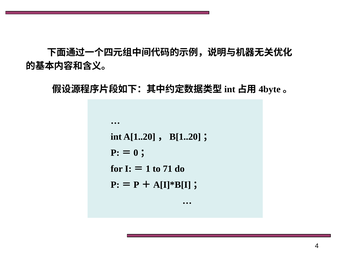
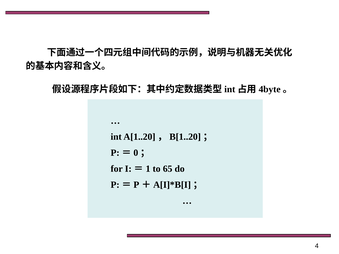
71: 71 -> 65
